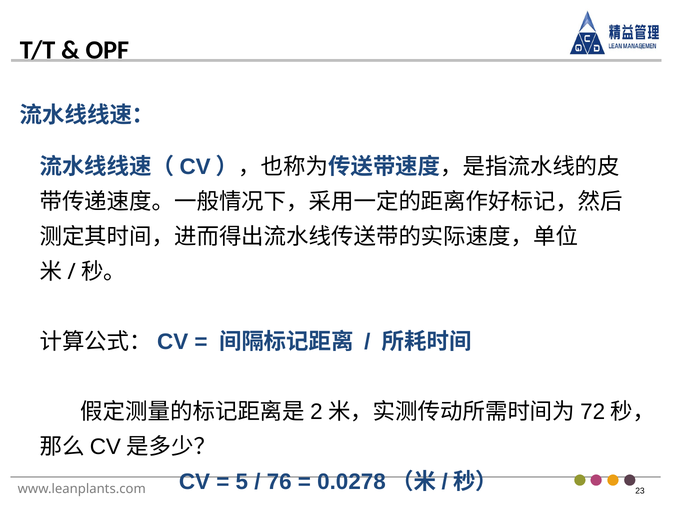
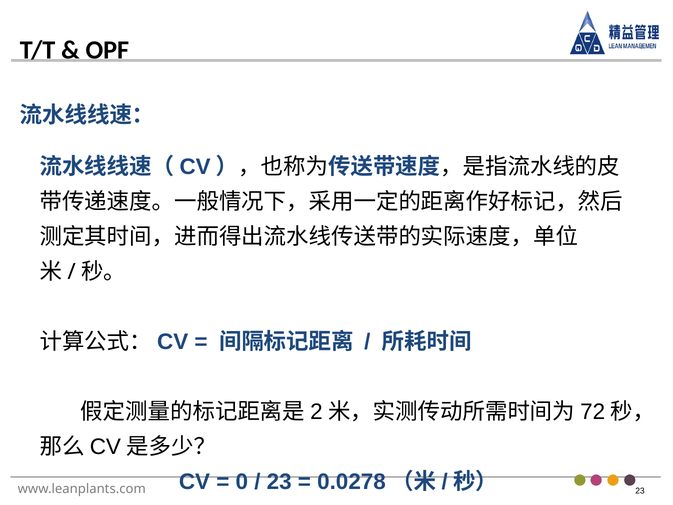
5: 5 -> 0
76 at (279, 482): 76 -> 23
